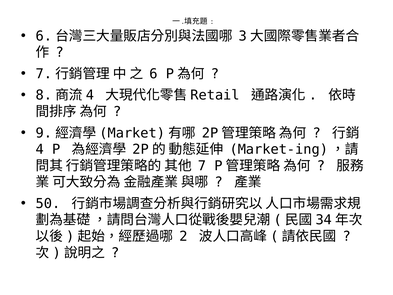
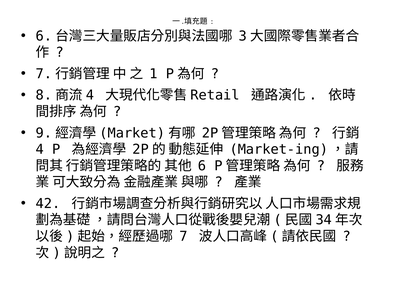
6: 6 -> 1
7: 7 -> 6
50: 50 -> 42
2: 2 -> 7
